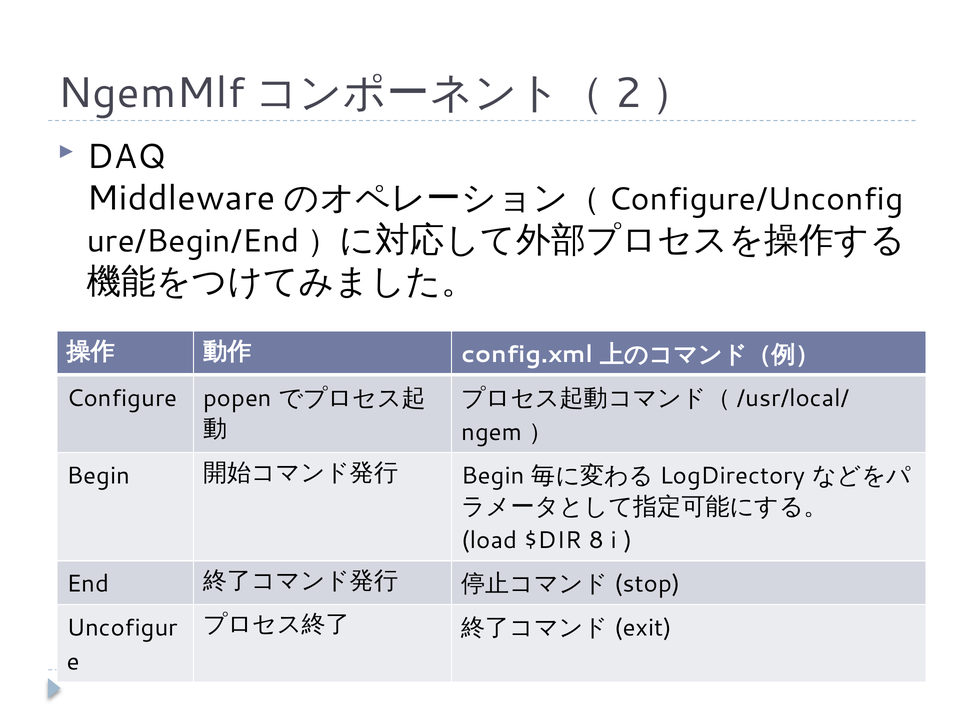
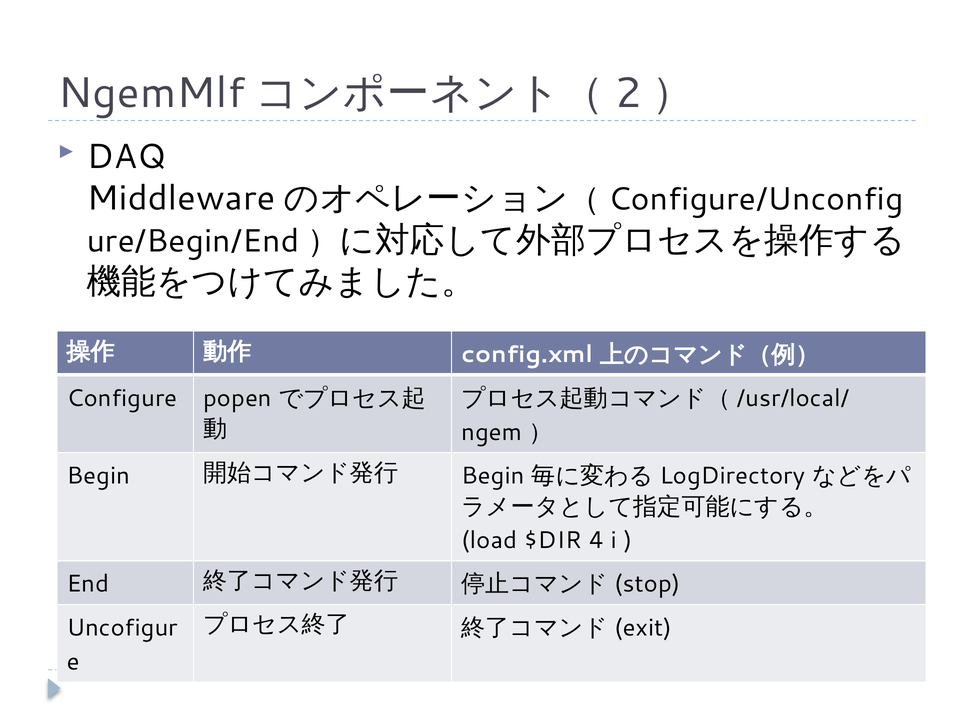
8: 8 -> 4
